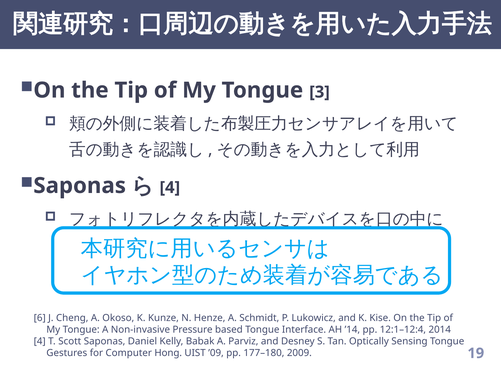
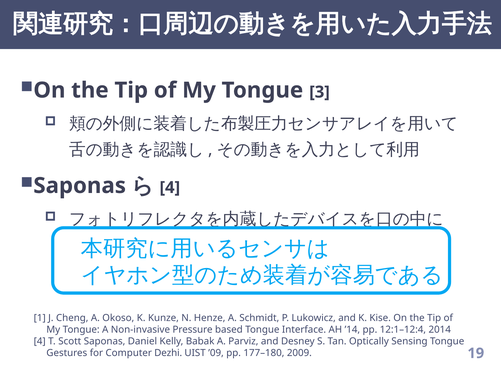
6: 6 -> 1
Hong: Hong -> Dezhi
